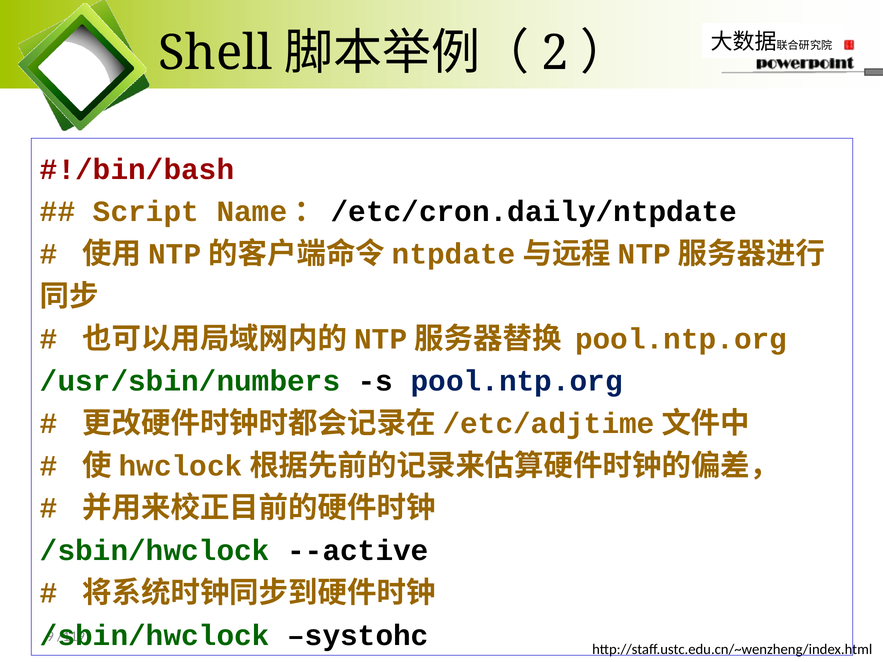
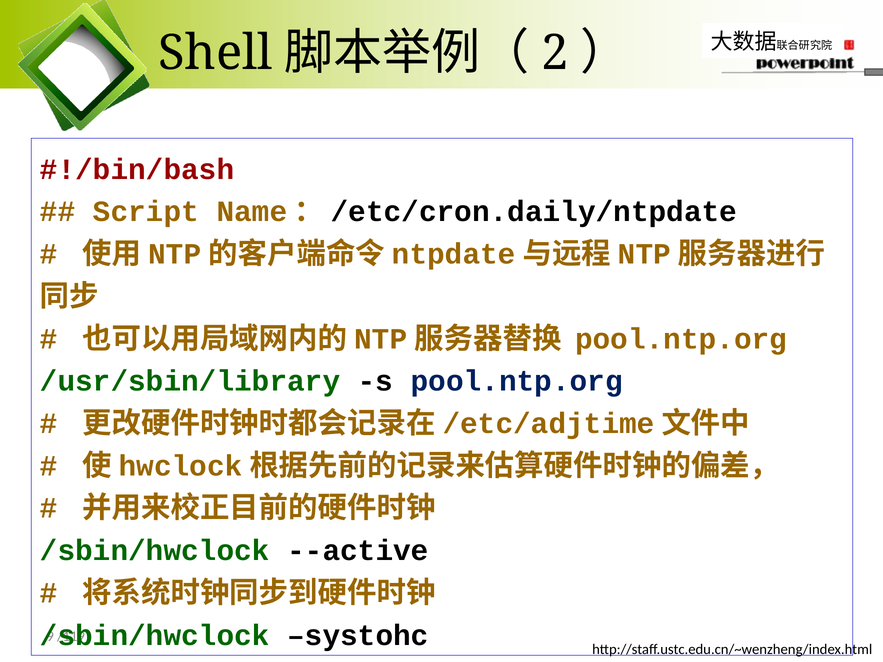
/usr/sbin/numbers: /usr/sbin/numbers -> /usr/sbin/library
